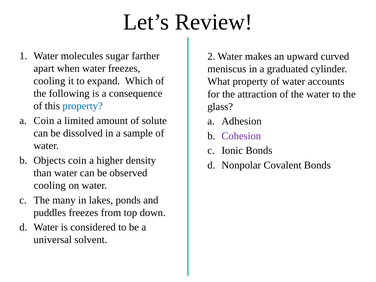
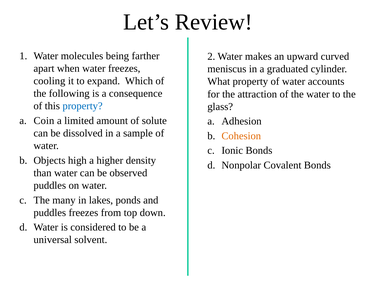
sugar: sugar -> being
Cohesion colour: purple -> orange
Objects coin: coin -> high
cooling at (50, 185): cooling -> puddles
